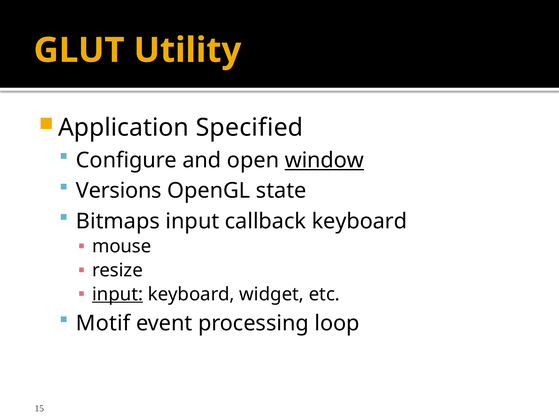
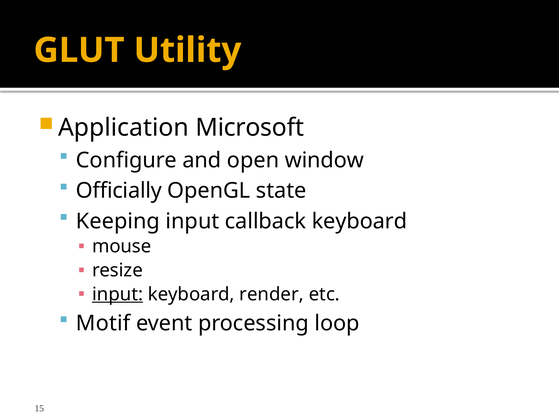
Specified: Specified -> Microsoft
window underline: present -> none
Versions: Versions -> Officially
Bitmaps: Bitmaps -> Keeping
widget: widget -> render
